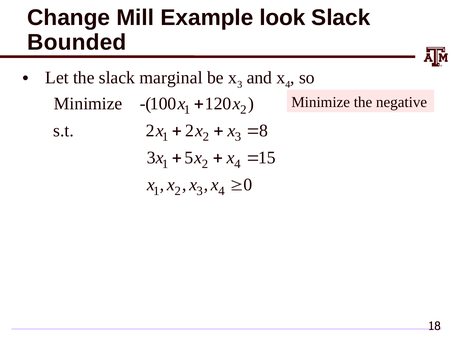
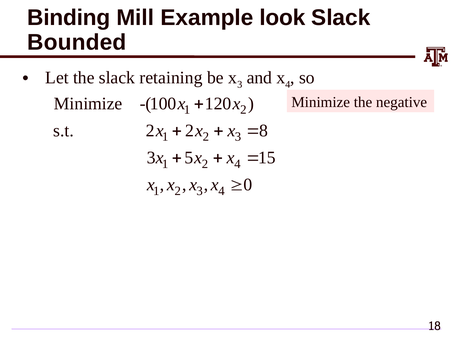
Change: Change -> Binding
marginal: marginal -> retaining
